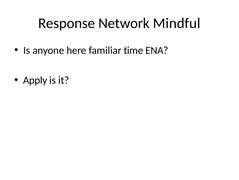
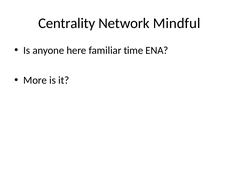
Response: Response -> Centrality
Apply: Apply -> More
